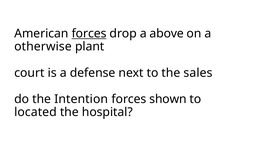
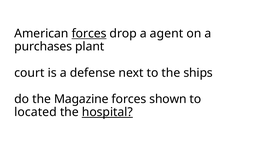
above: above -> agent
otherwise: otherwise -> purchases
sales: sales -> ships
Intention: Intention -> Magazine
hospital underline: none -> present
